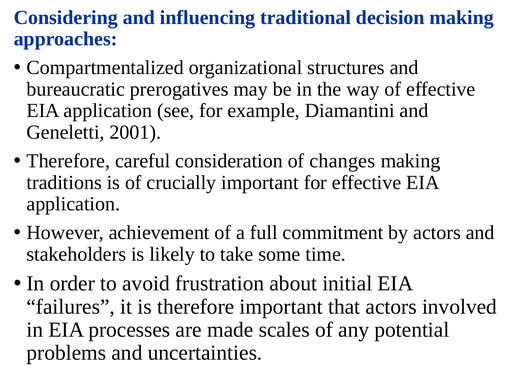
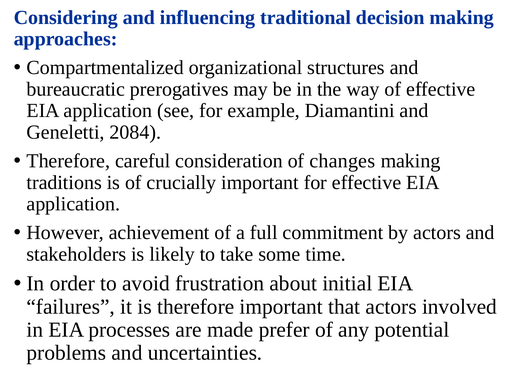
2001: 2001 -> 2084
scales: scales -> prefer
